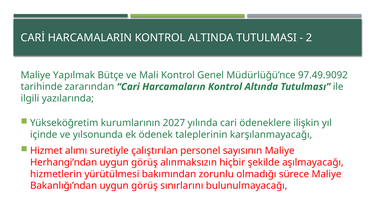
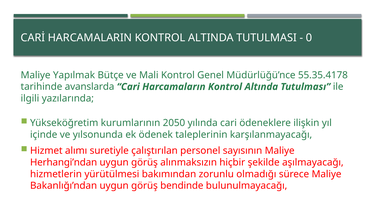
2: 2 -> 0
97.49.9092: 97.49.9092 -> 55.35.4178
zararından: zararından -> avanslarda
2027: 2027 -> 2050
sınırlarını: sınırlarını -> bendinde
